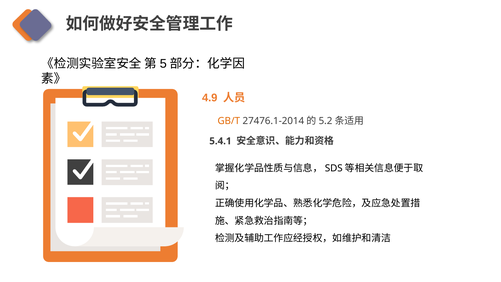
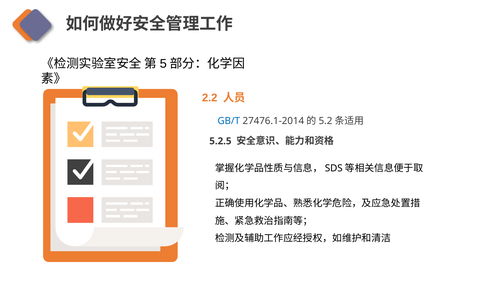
4.9: 4.9 -> 2.2
GB/T colour: orange -> blue
5.4.1: 5.4.1 -> 5.2.5
